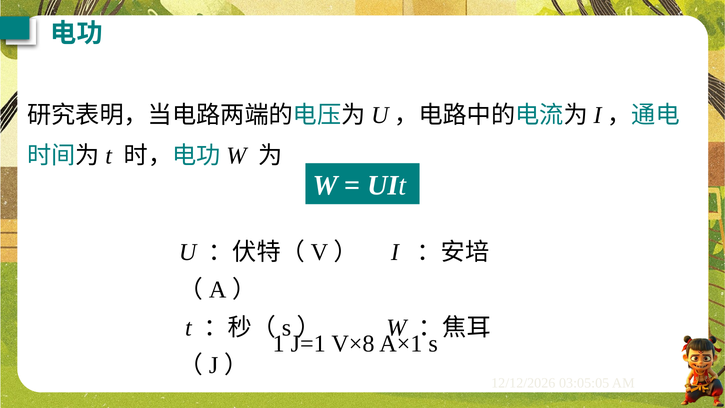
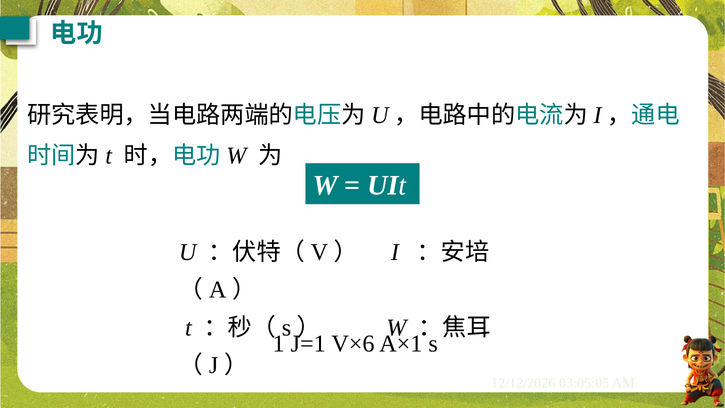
V×8: V×8 -> V×6
